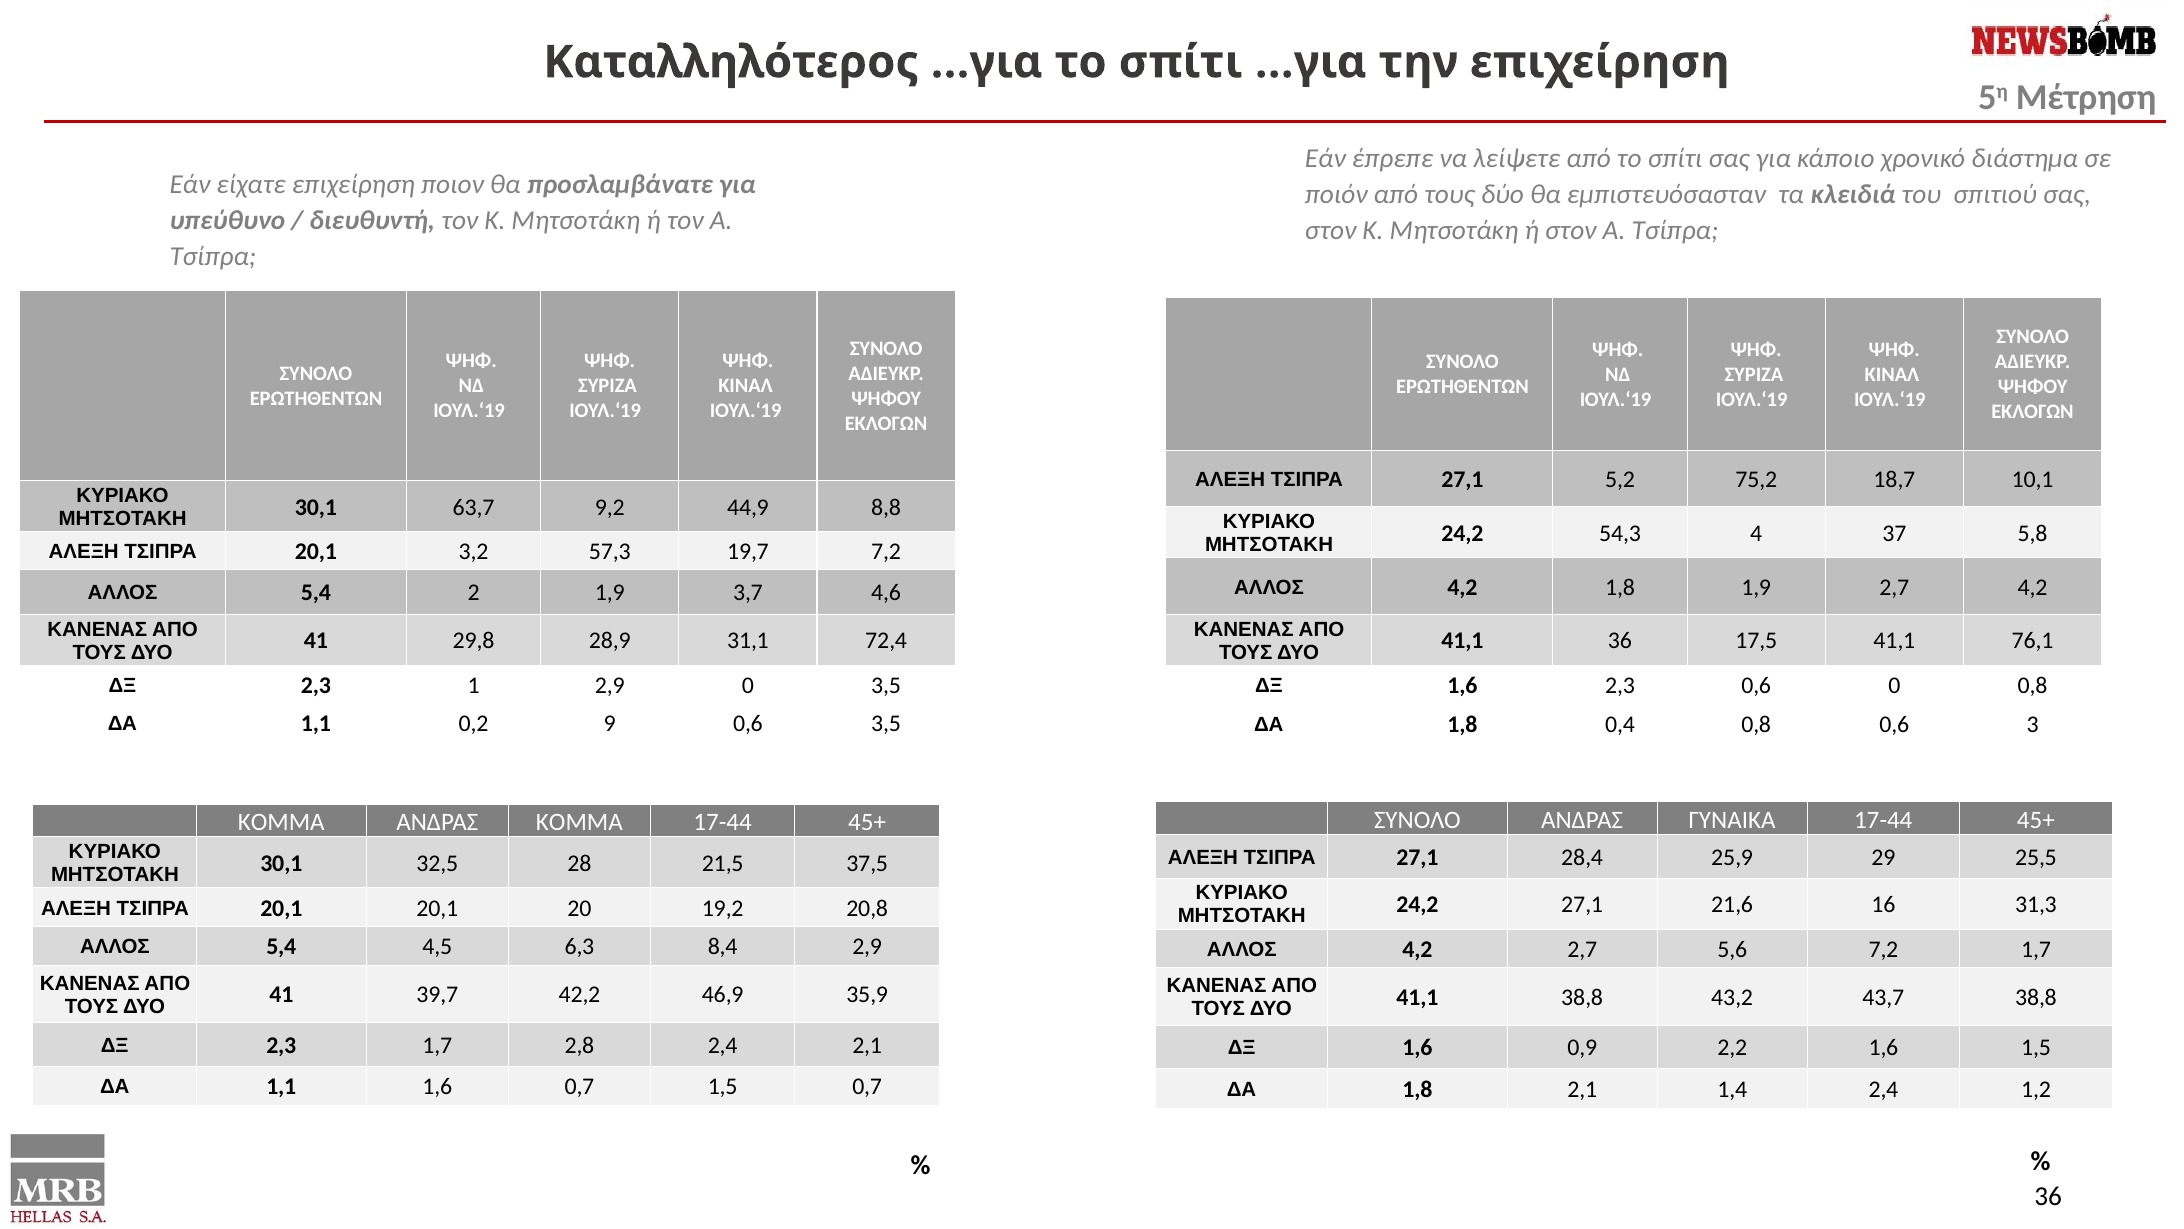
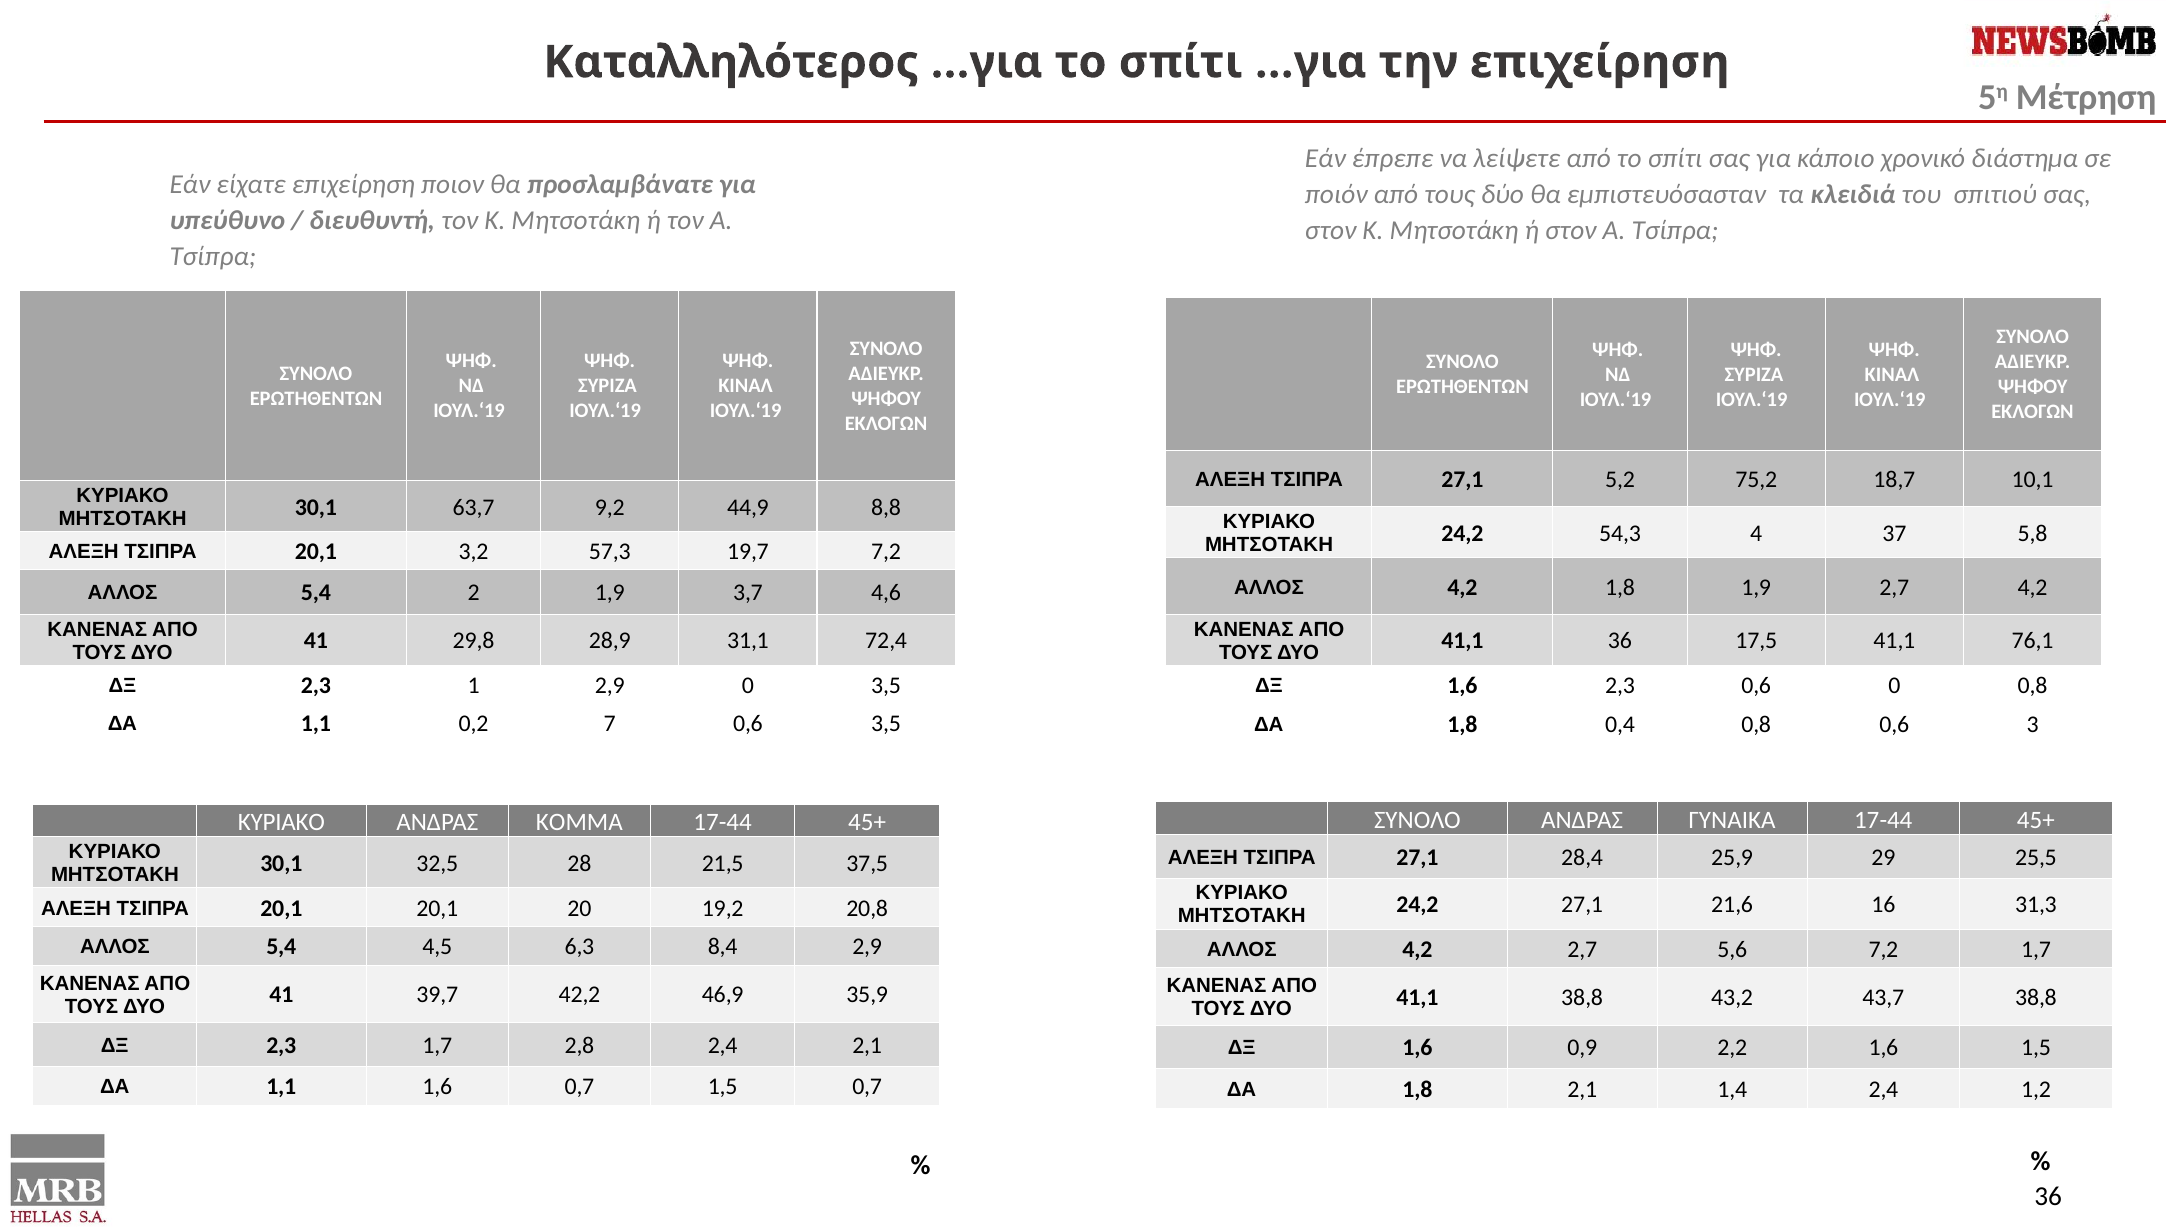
9: 9 -> 7
ΚΟΜΜΑ at (281, 822): ΚΟΜΜΑ -> ΚΥΡΙΑΚΟ
